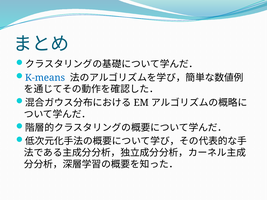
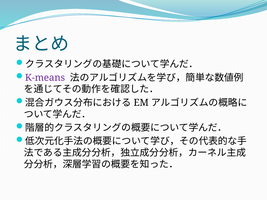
K-means colour: blue -> purple
